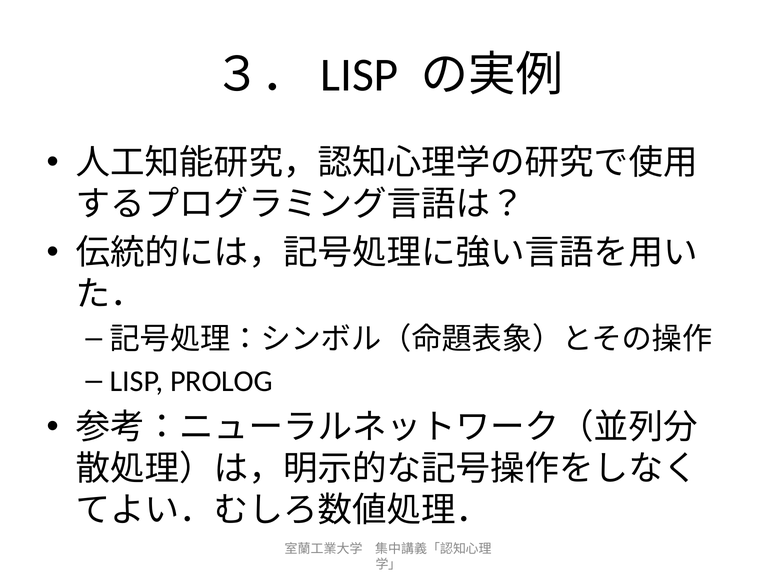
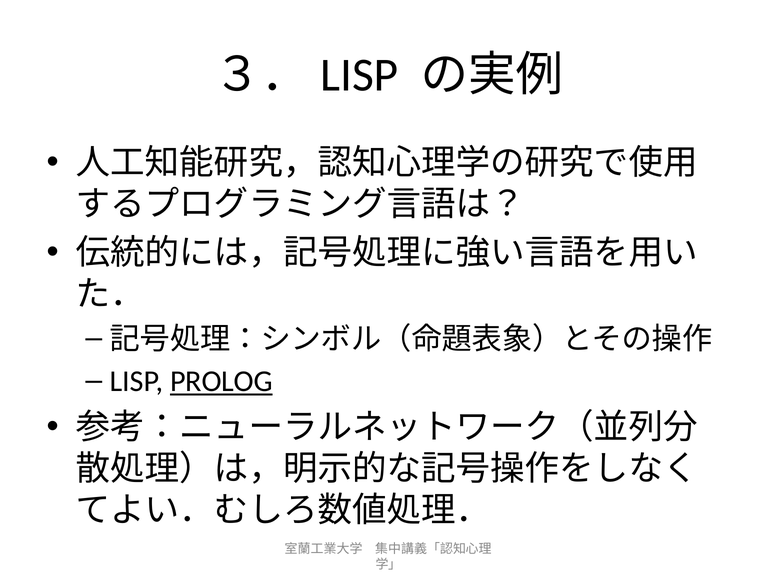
PROLOG underline: none -> present
